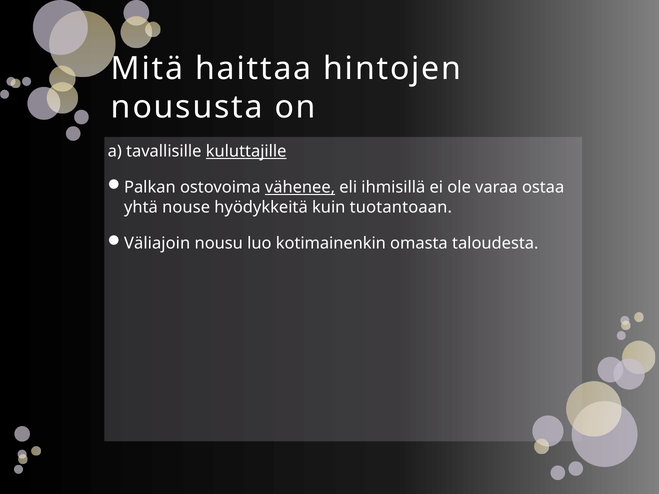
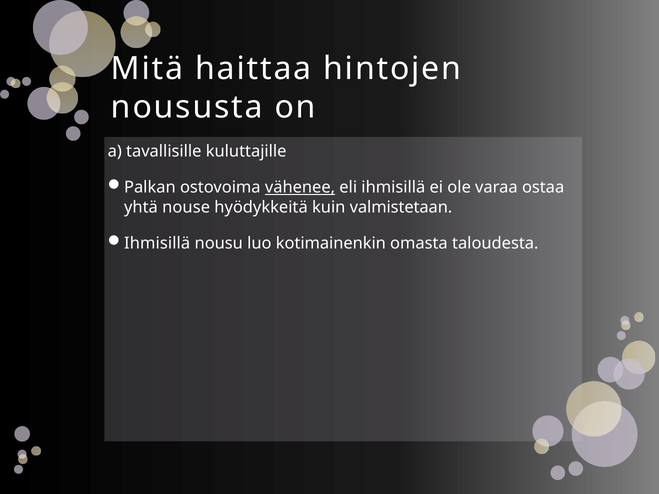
kuluttajille underline: present -> none
tuotantoaan: tuotantoaan -> valmistetaan
Väliajoin at (157, 244): Väliajoin -> Ihmisillä
